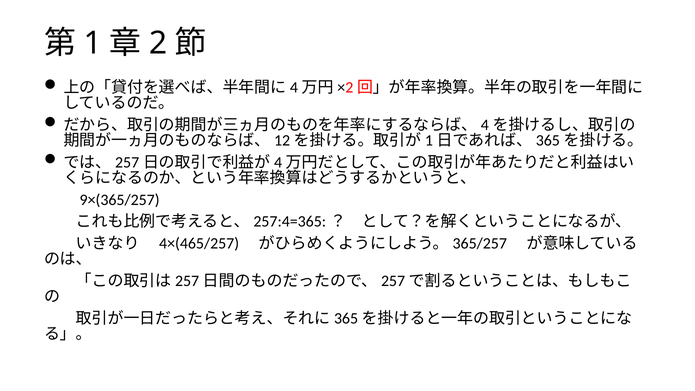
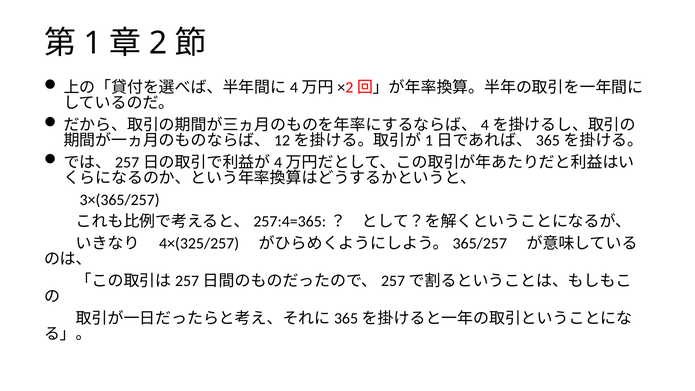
9×(365/257: 9×(365/257 -> 3×(365/257
4×(465/257: 4×(465/257 -> 4×(325/257
